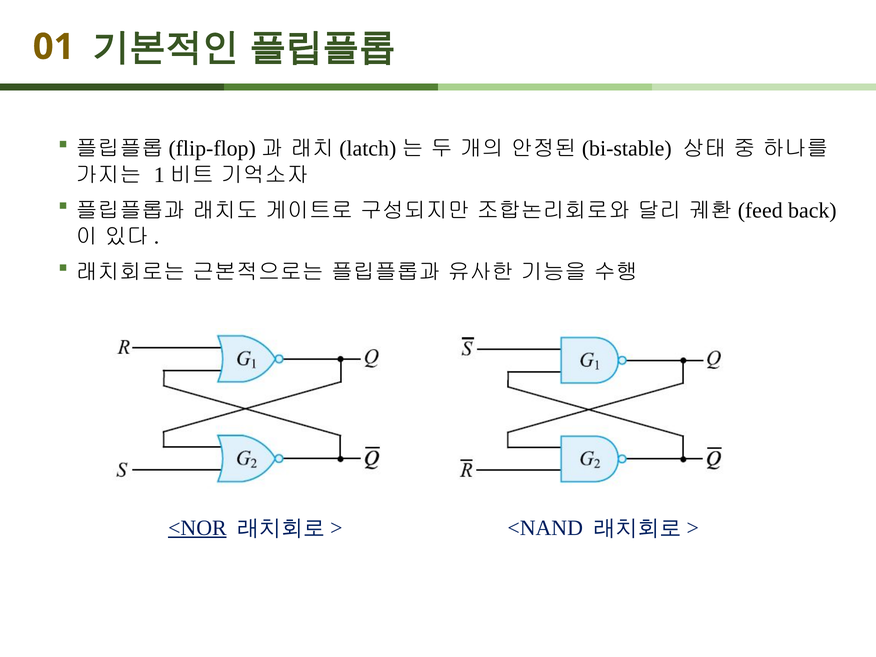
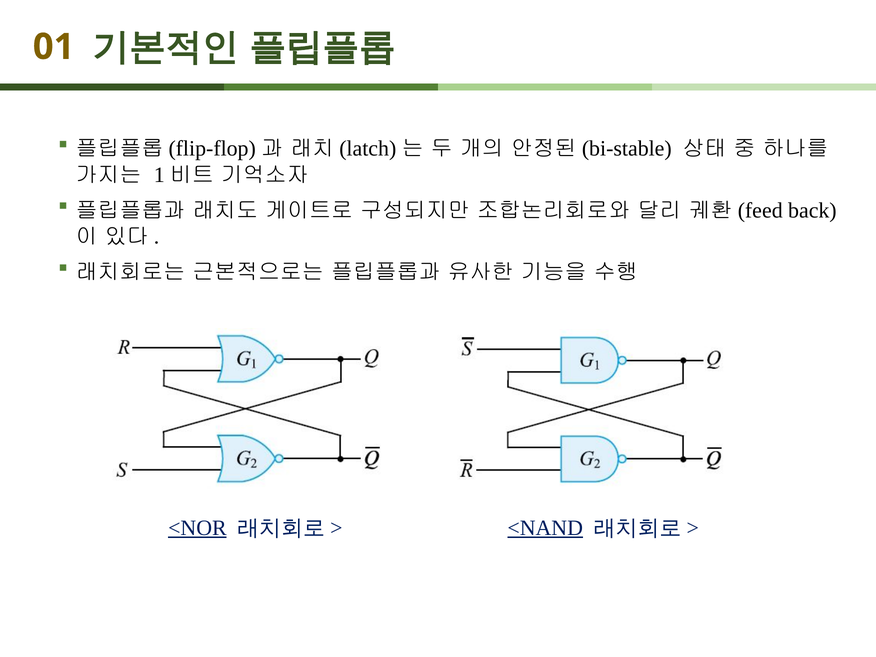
<NAND underline: none -> present
